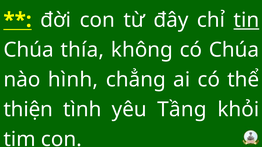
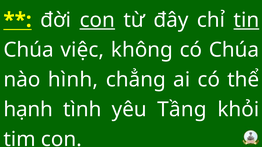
con at (97, 20) underline: none -> present
thía: thía -> việc
thiện: thiện -> hạnh
